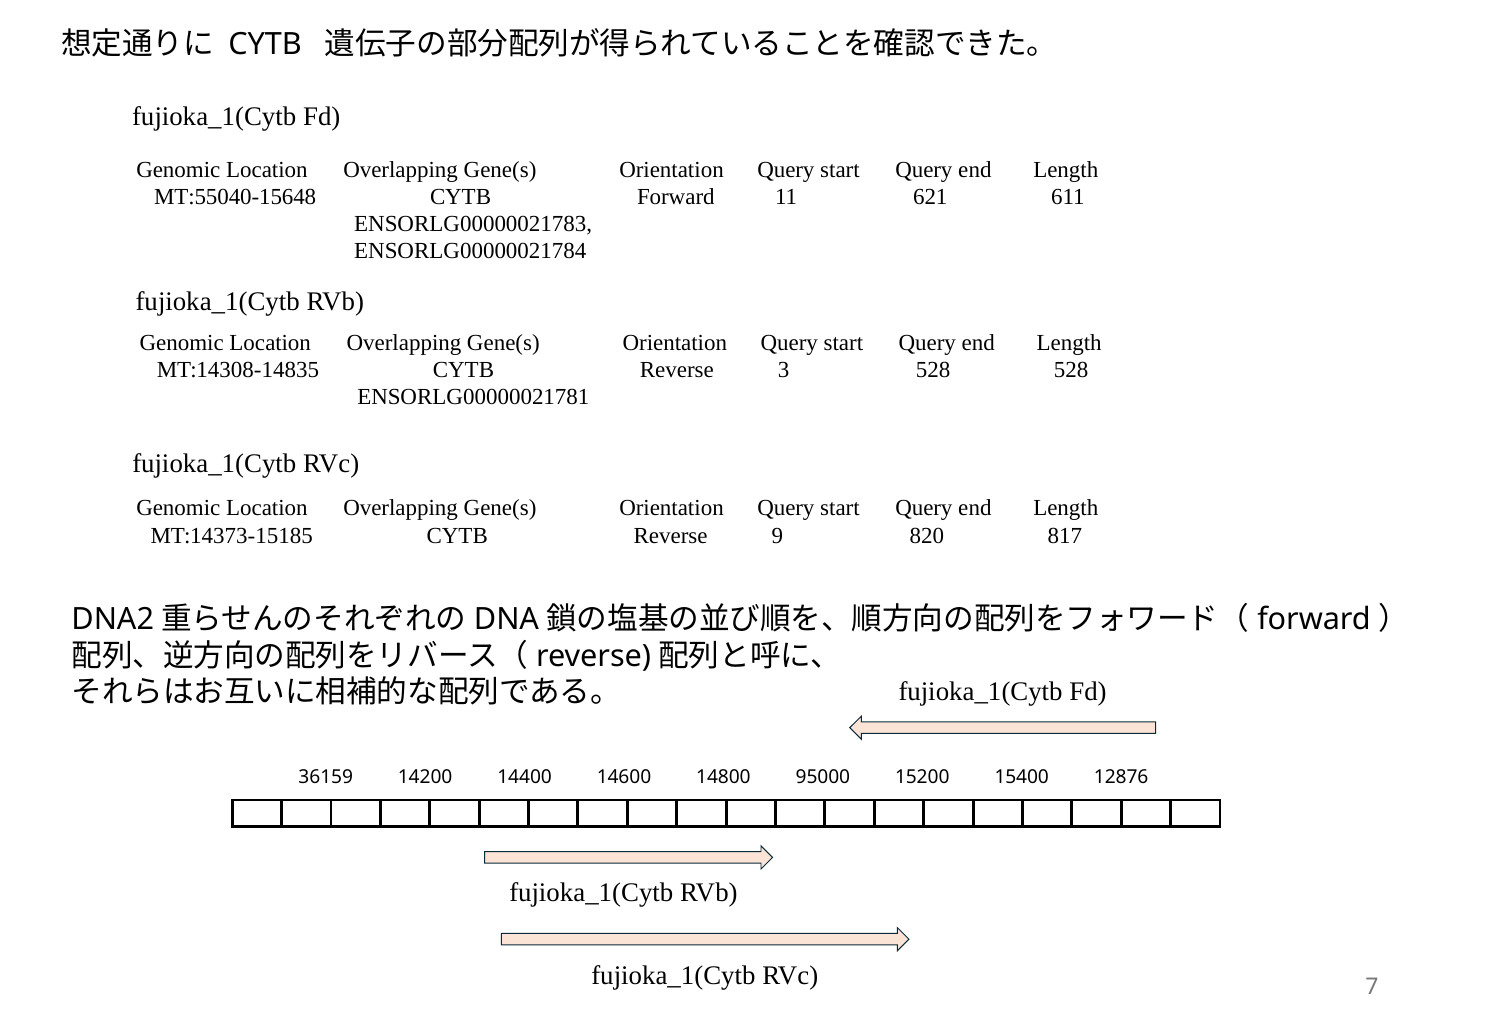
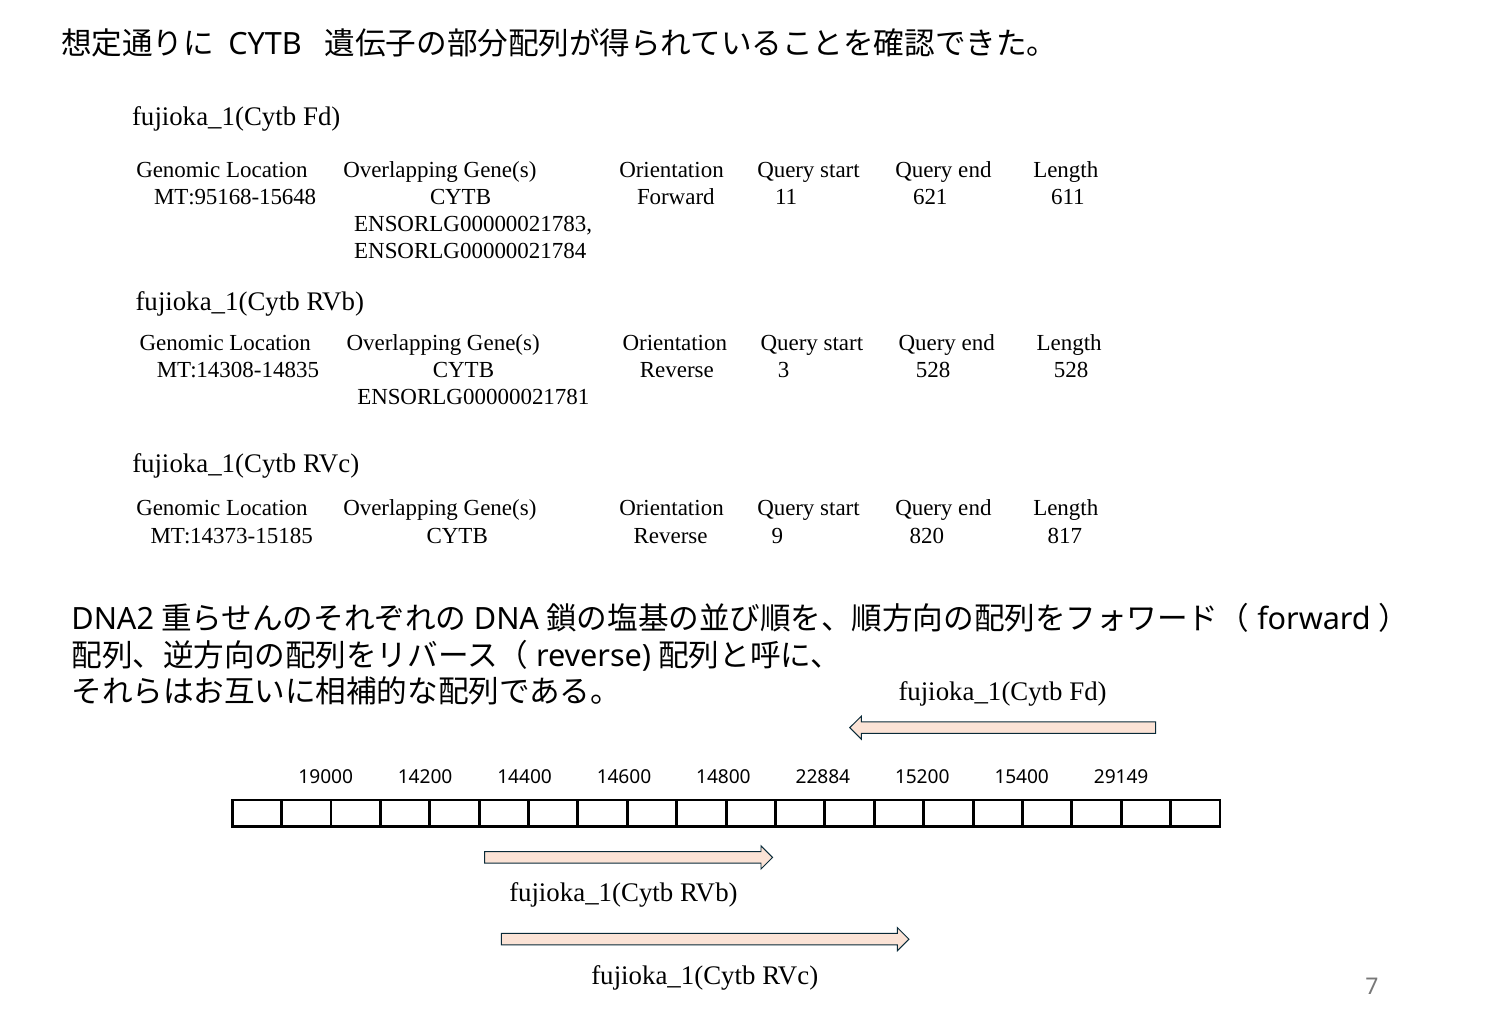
MT:55040-15648: MT:55040-15648 -> MT:95168-15648
36159: 36159 -> 19000
95000: 95000 -> 22884
12876: 12876 -> 29149
